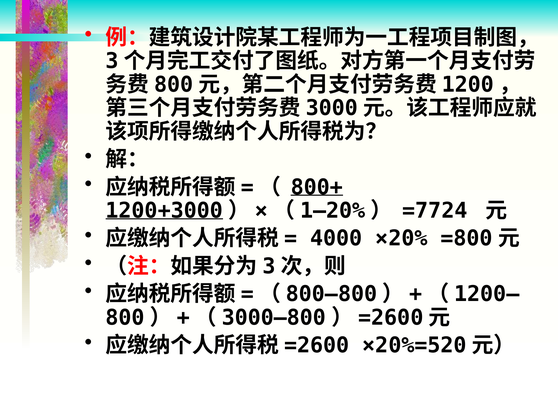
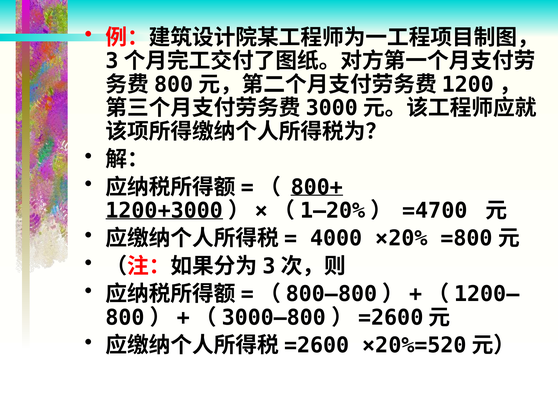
=7724: =7724 -> =4700
